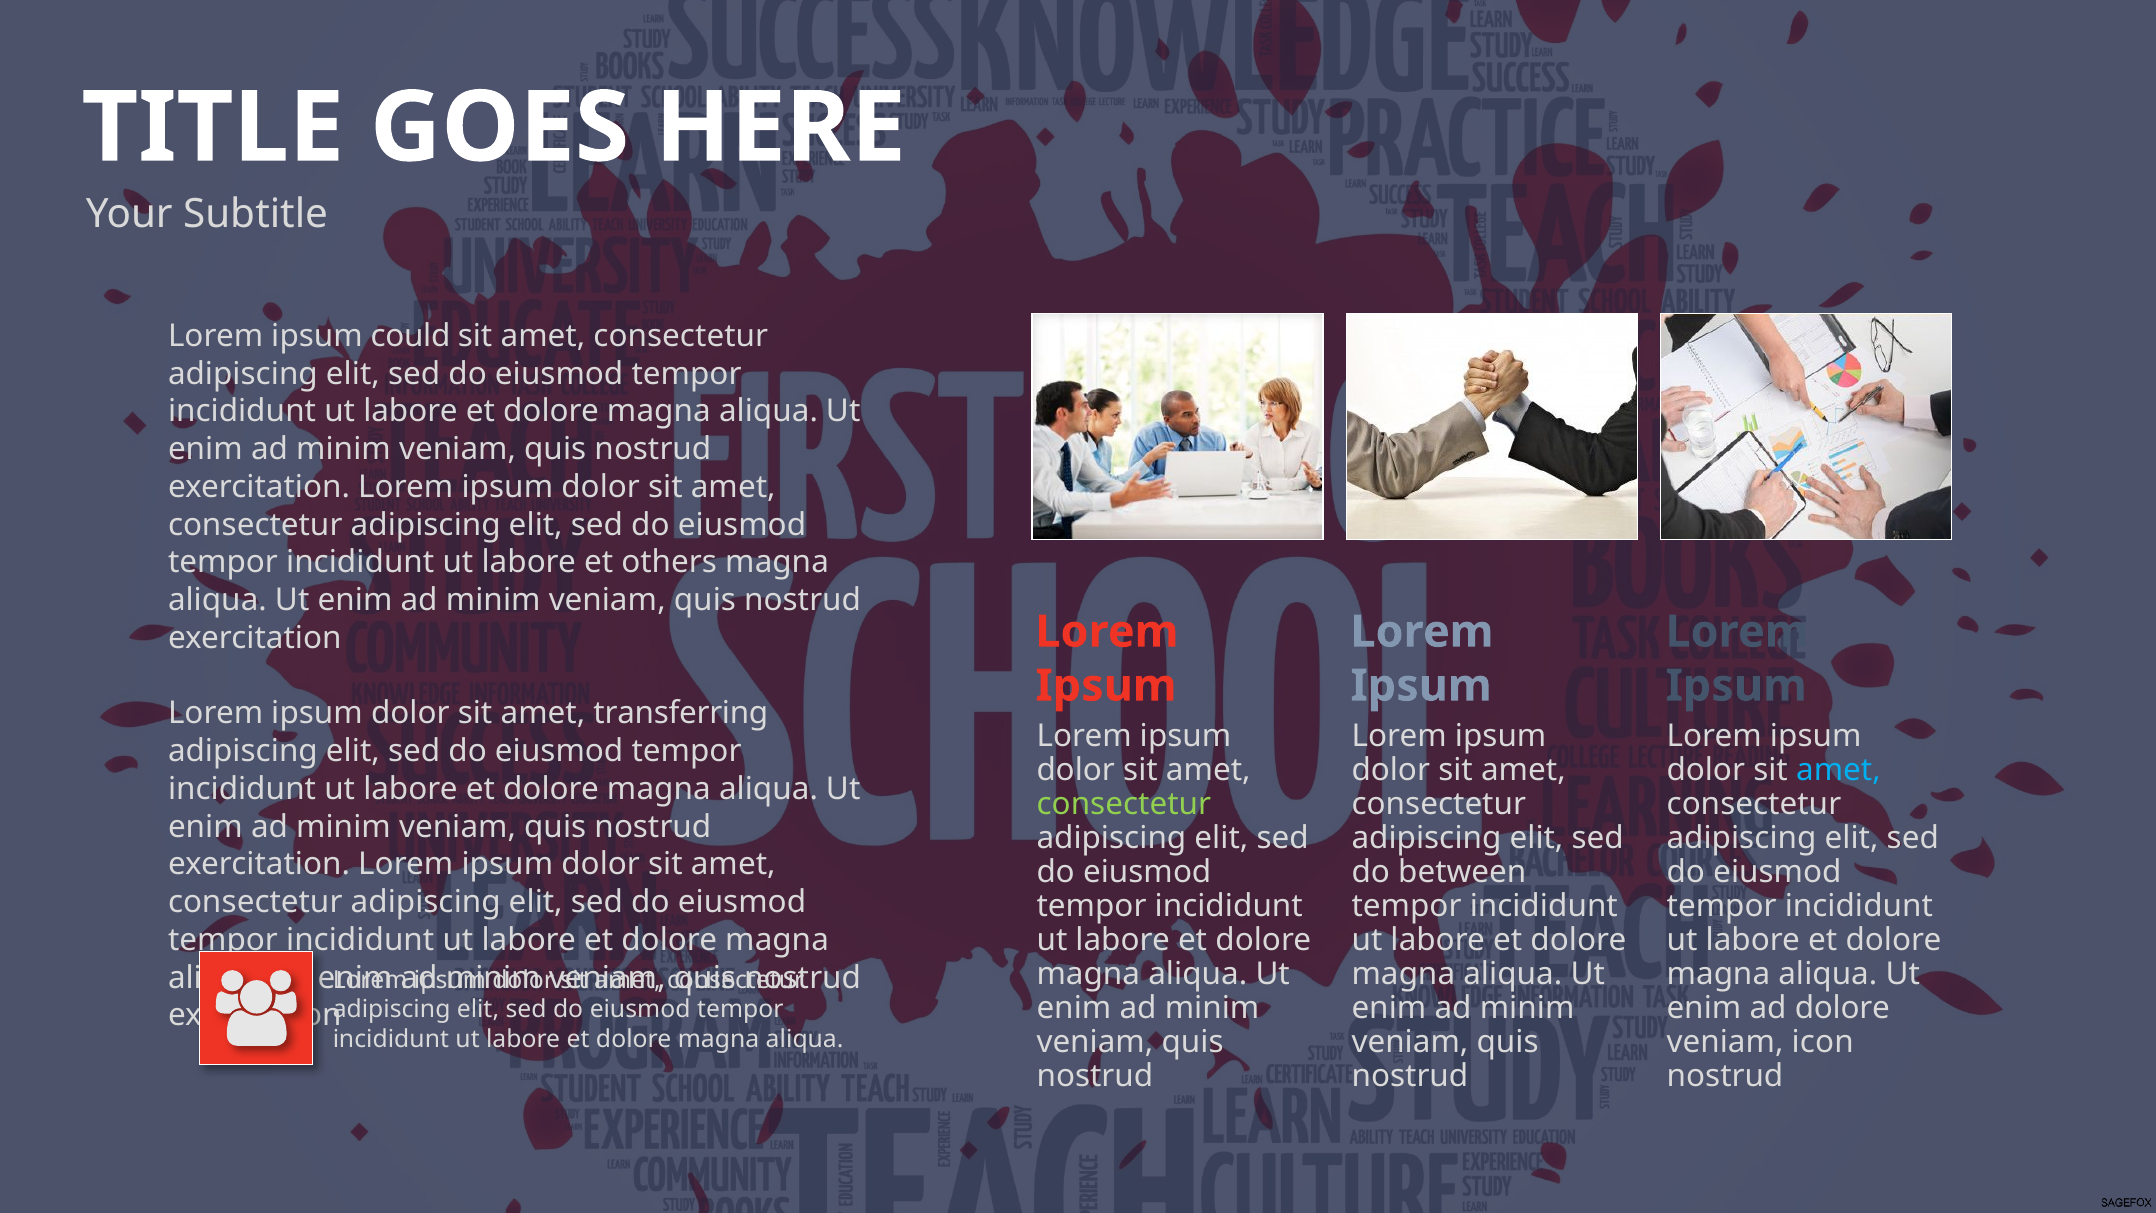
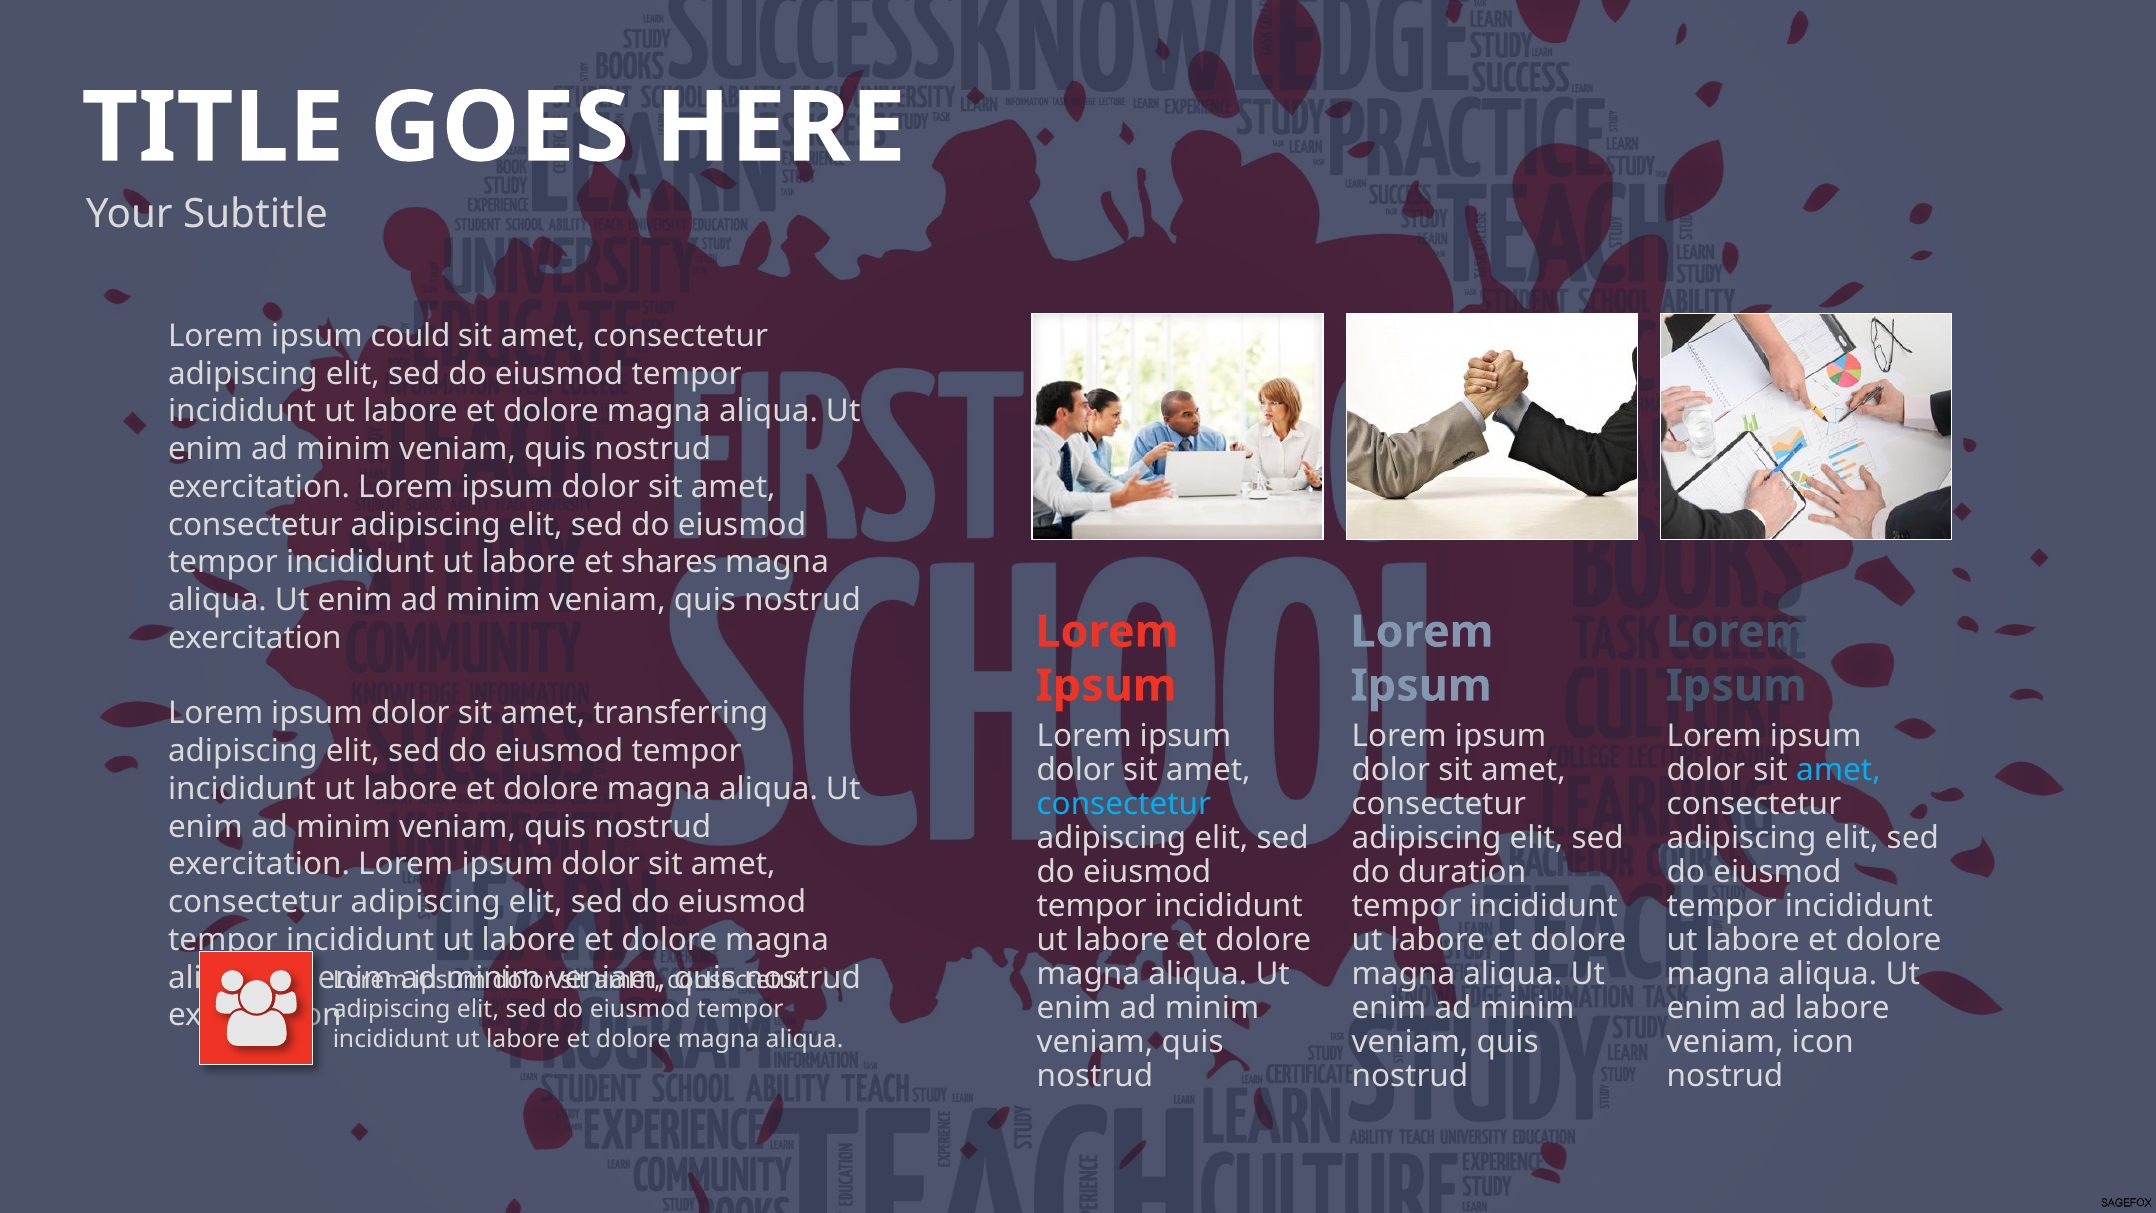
others: others -> shares
consectetur at (1124, 804) colour: light green -> light blue
between: between -> duration
ad dolore: dolore -> labore
